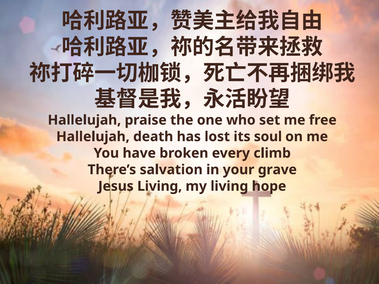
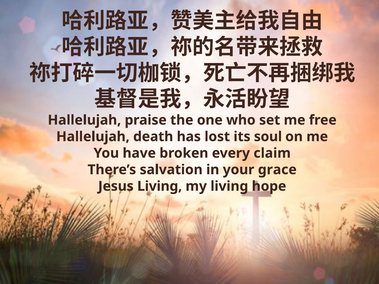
climb: climb -> claim
grave: grave -> grace
